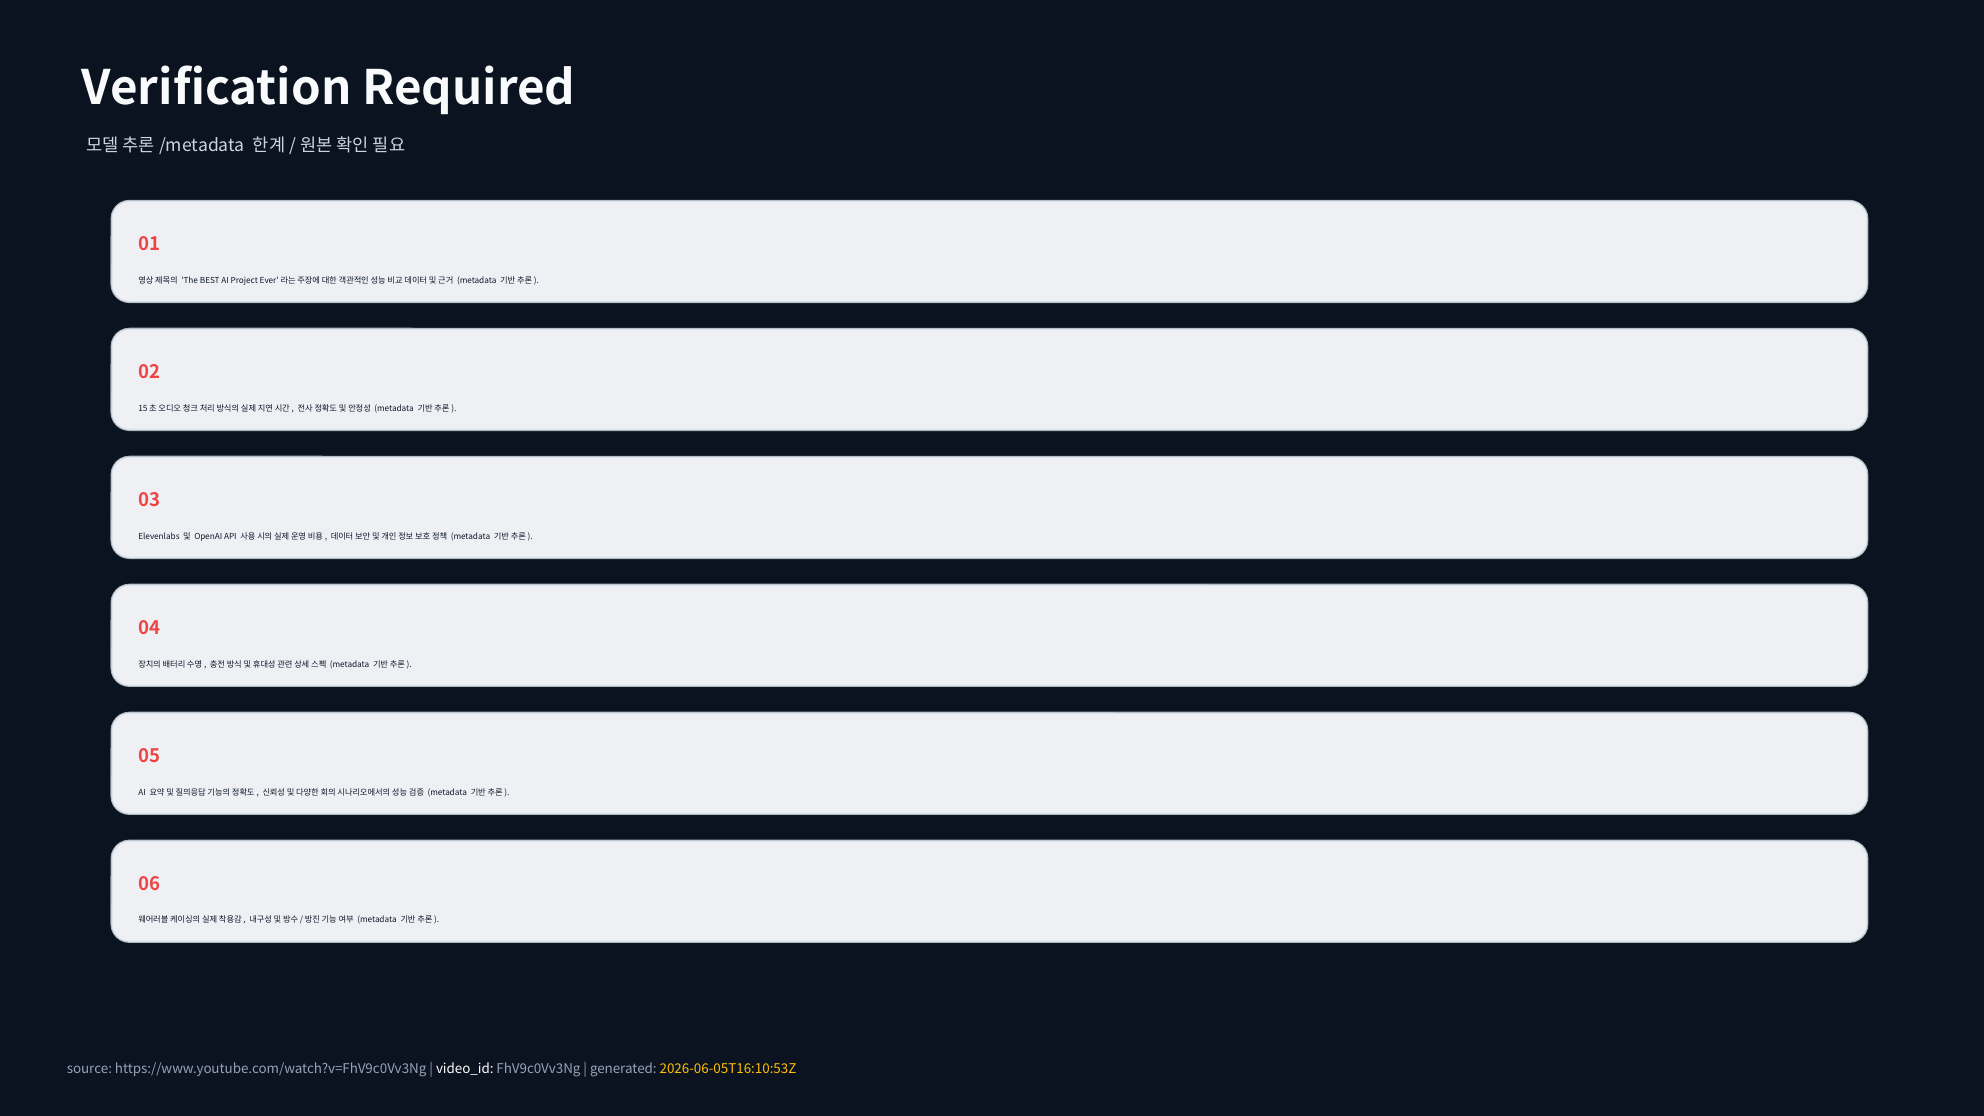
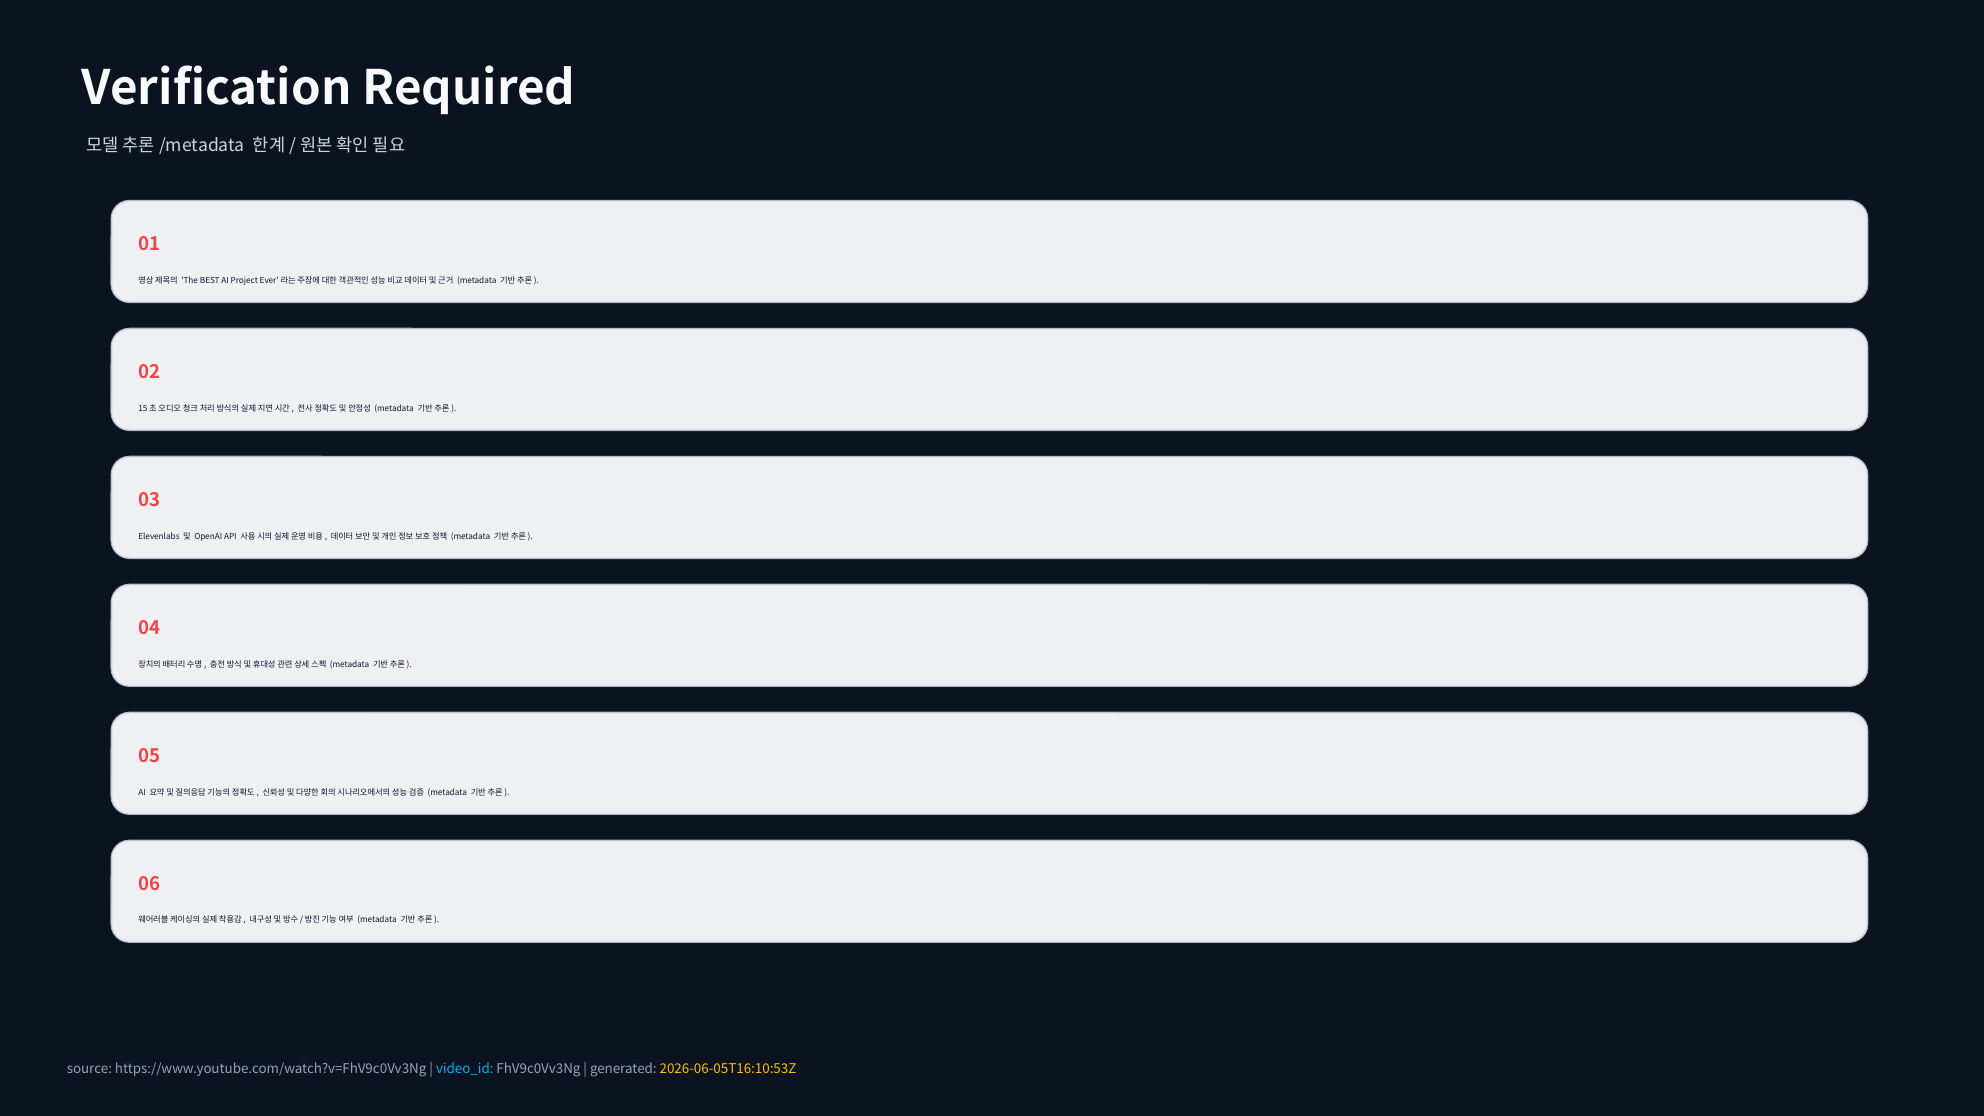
video_id colour: white -> light blue
